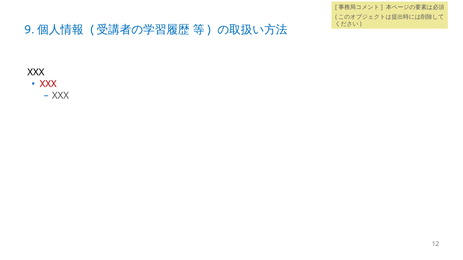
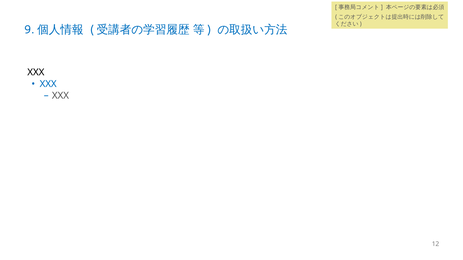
XXX at (48, 84) colour: red -> blue
